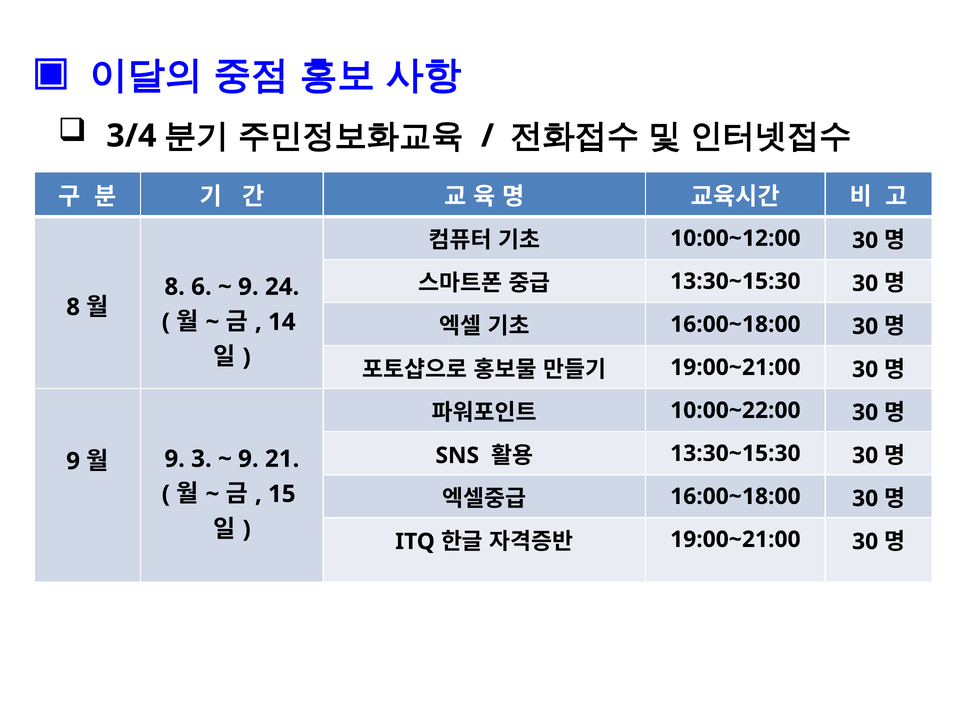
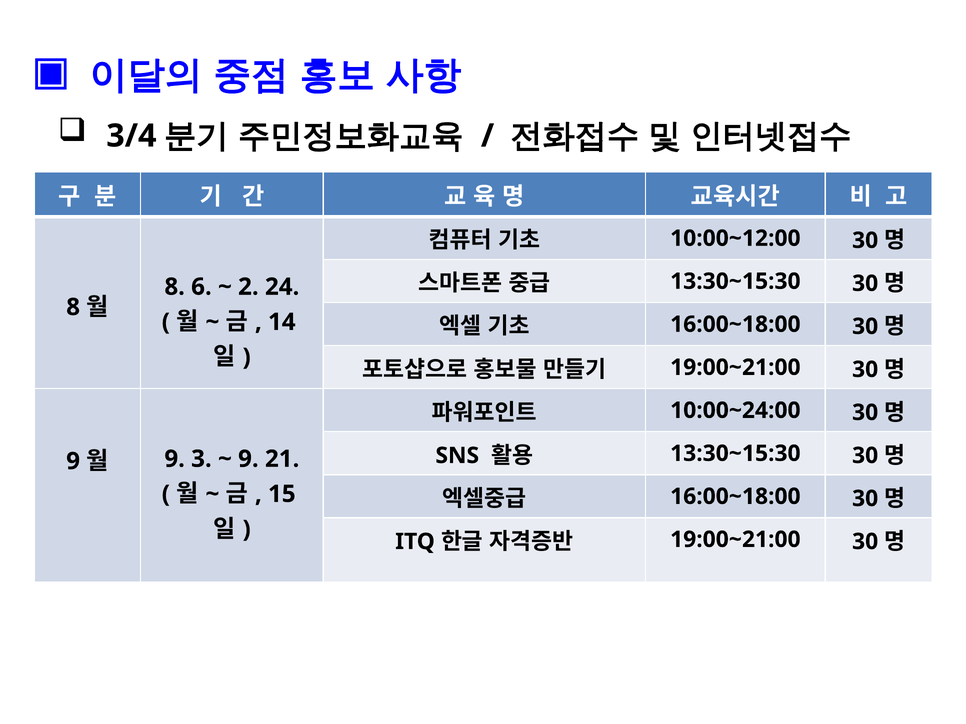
9 at (248, 287): 9 -> 2
10:00~22:00: 10:00~22:00 -> 10:00~24:00
